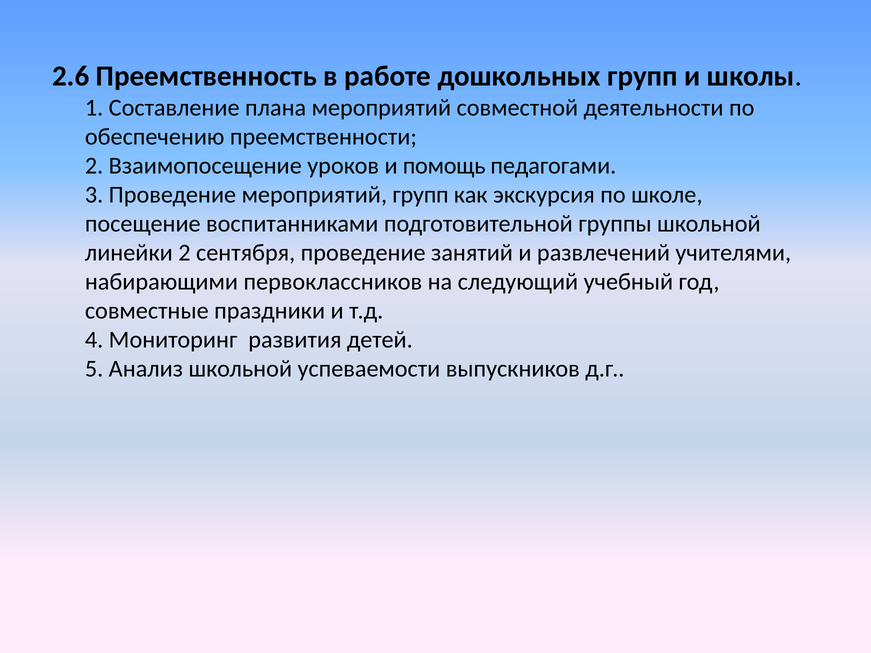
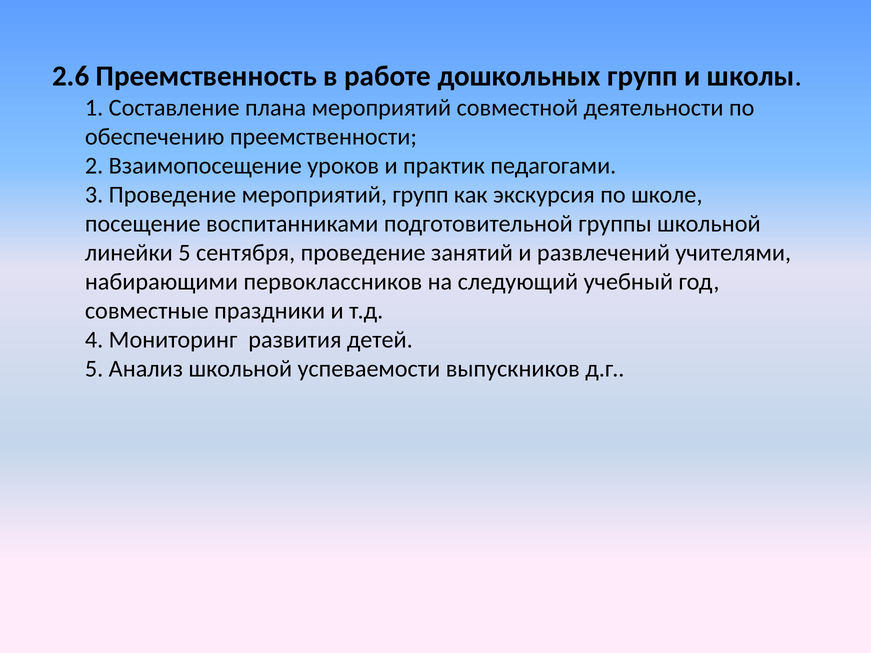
помощь: помощь -> практик
линейки 2: 2 -> 5
